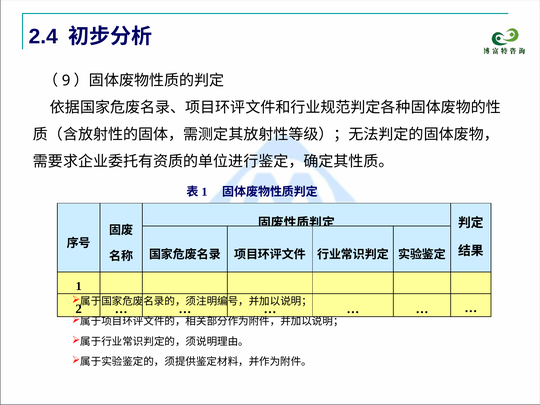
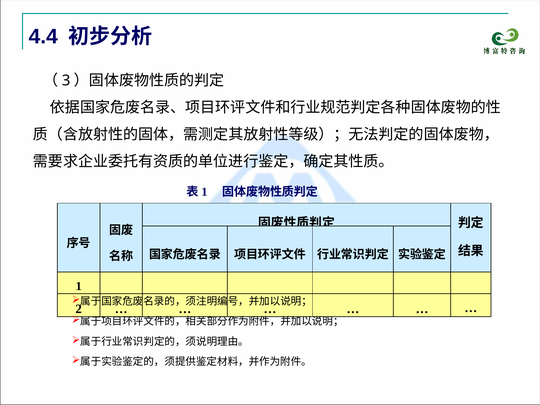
2.4: 2.4 -> 4.4
9: 9 -> 3
